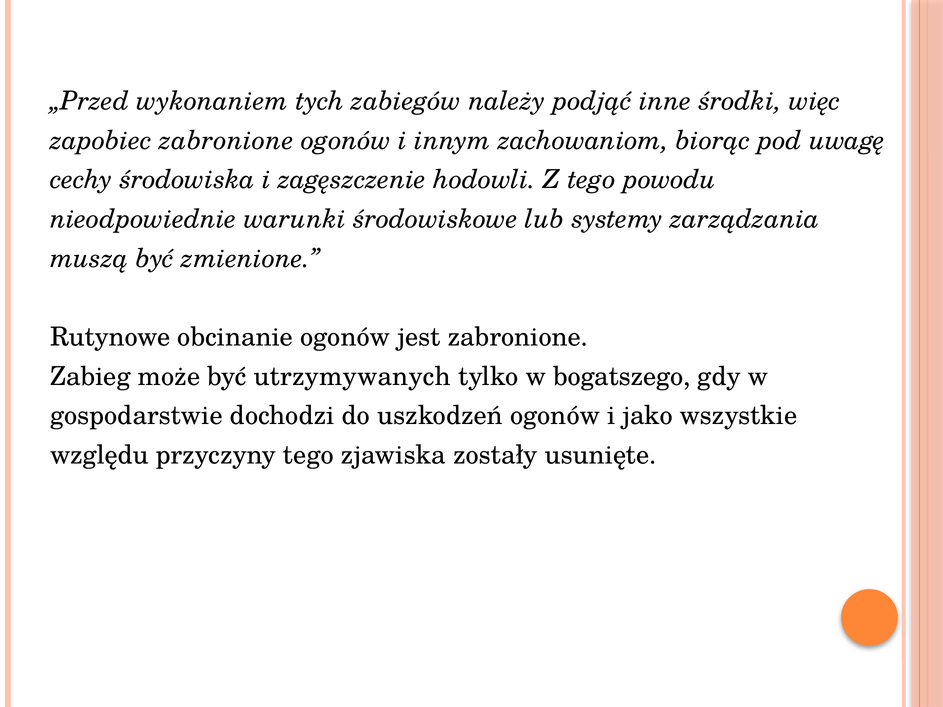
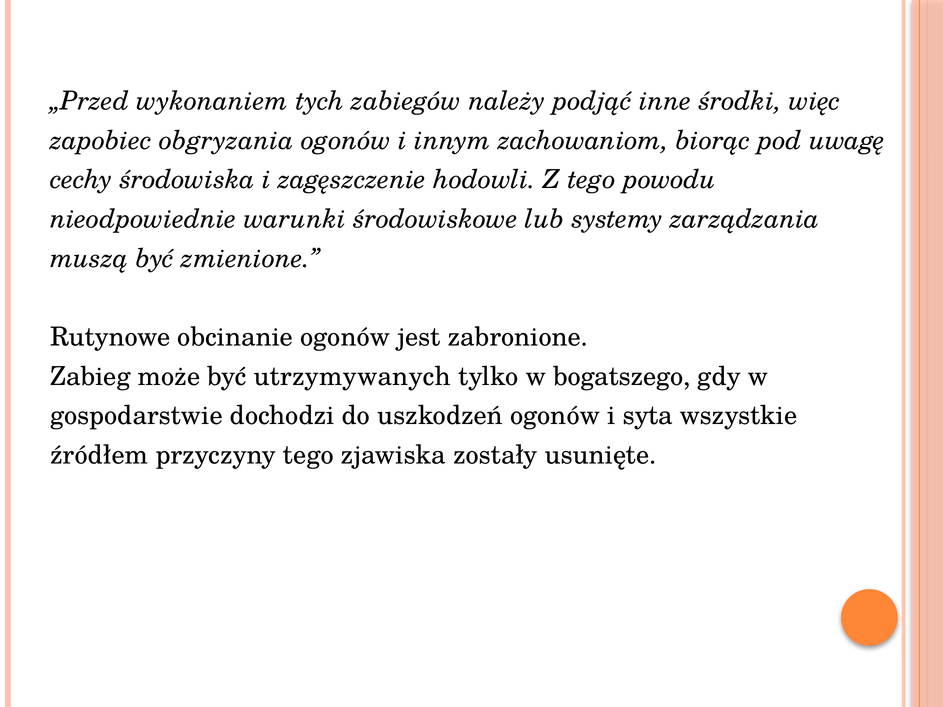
zapobiec zabronione: zabronione -> obgryzania
jako: jako -> syta
względu: względu -> źródłem
